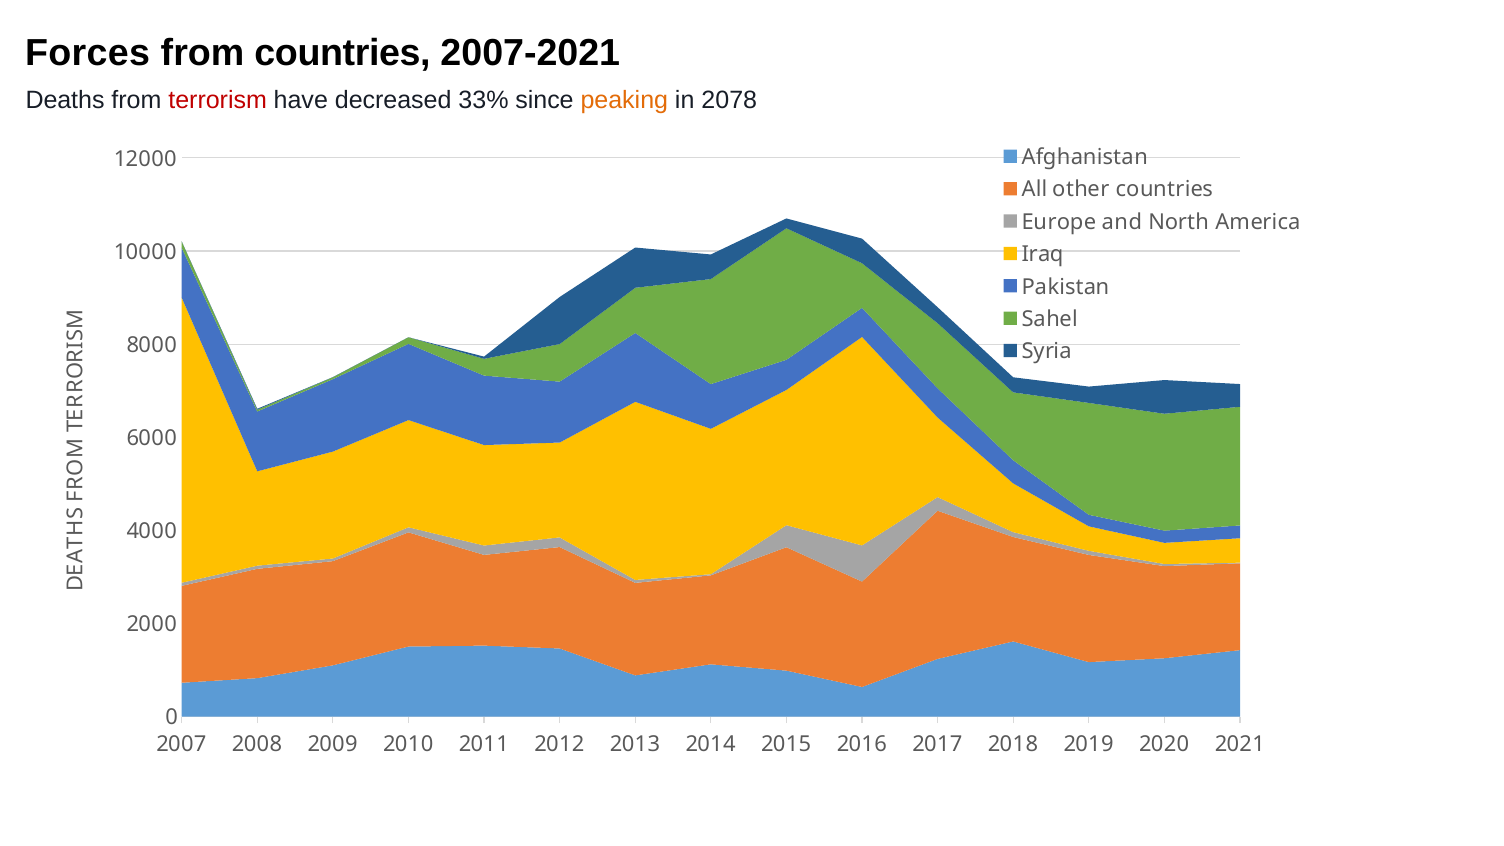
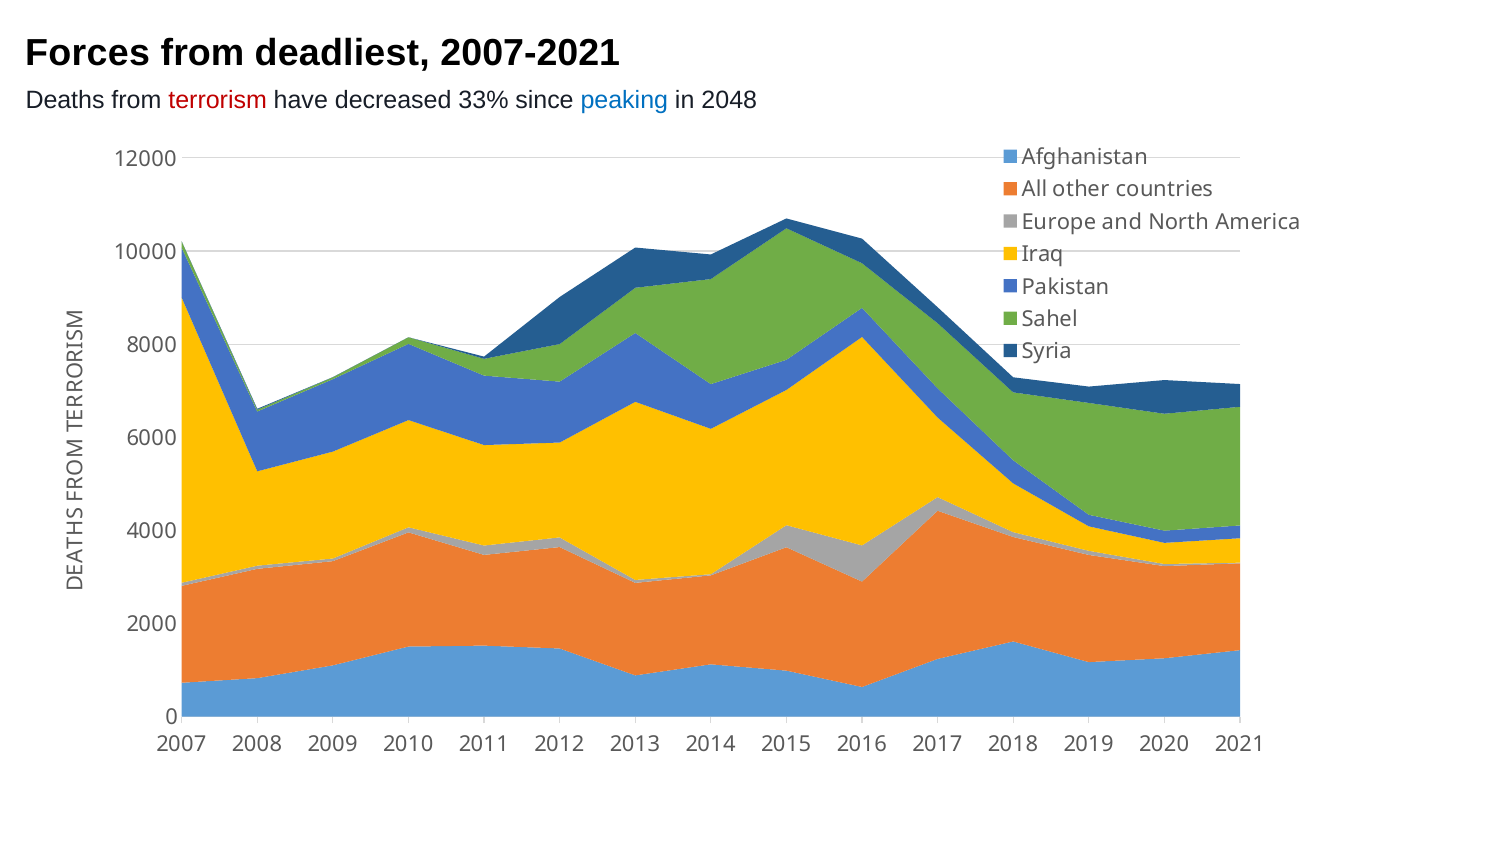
from countries: countries -> deadliest
peaking colour: orange -> blue
2078: 2078 -> 2048
